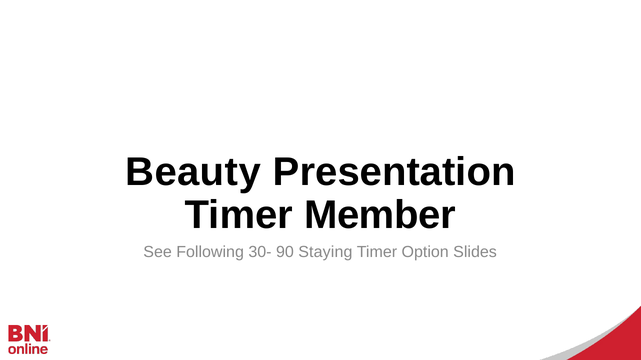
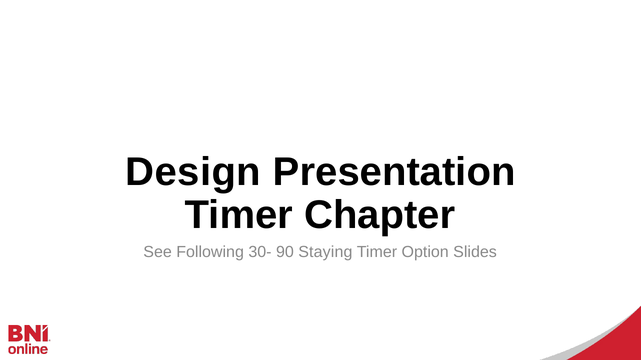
Beauty: Beauty -> Design
Member: Member -> Chapter
